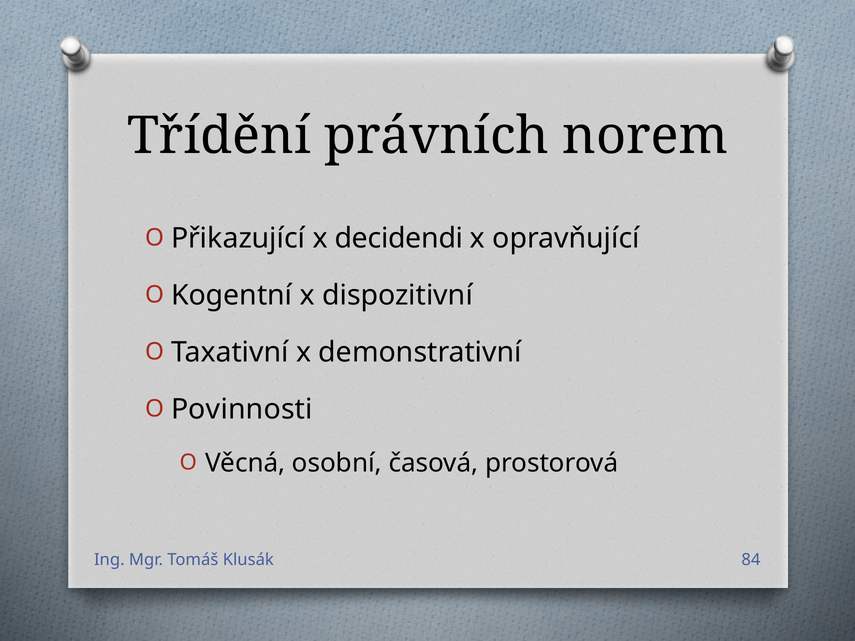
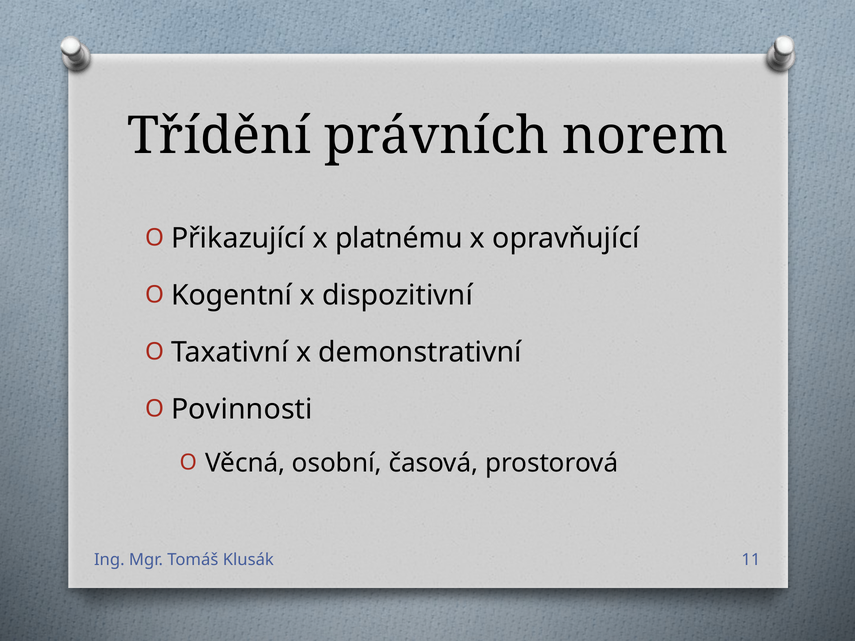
decidendi: decidendi -> platnému
84: 84 -> 11
